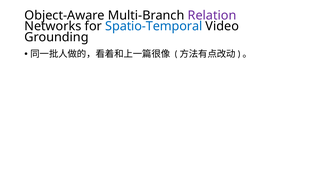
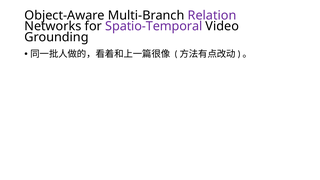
Spatio-Temporal colour: blue -> purple
